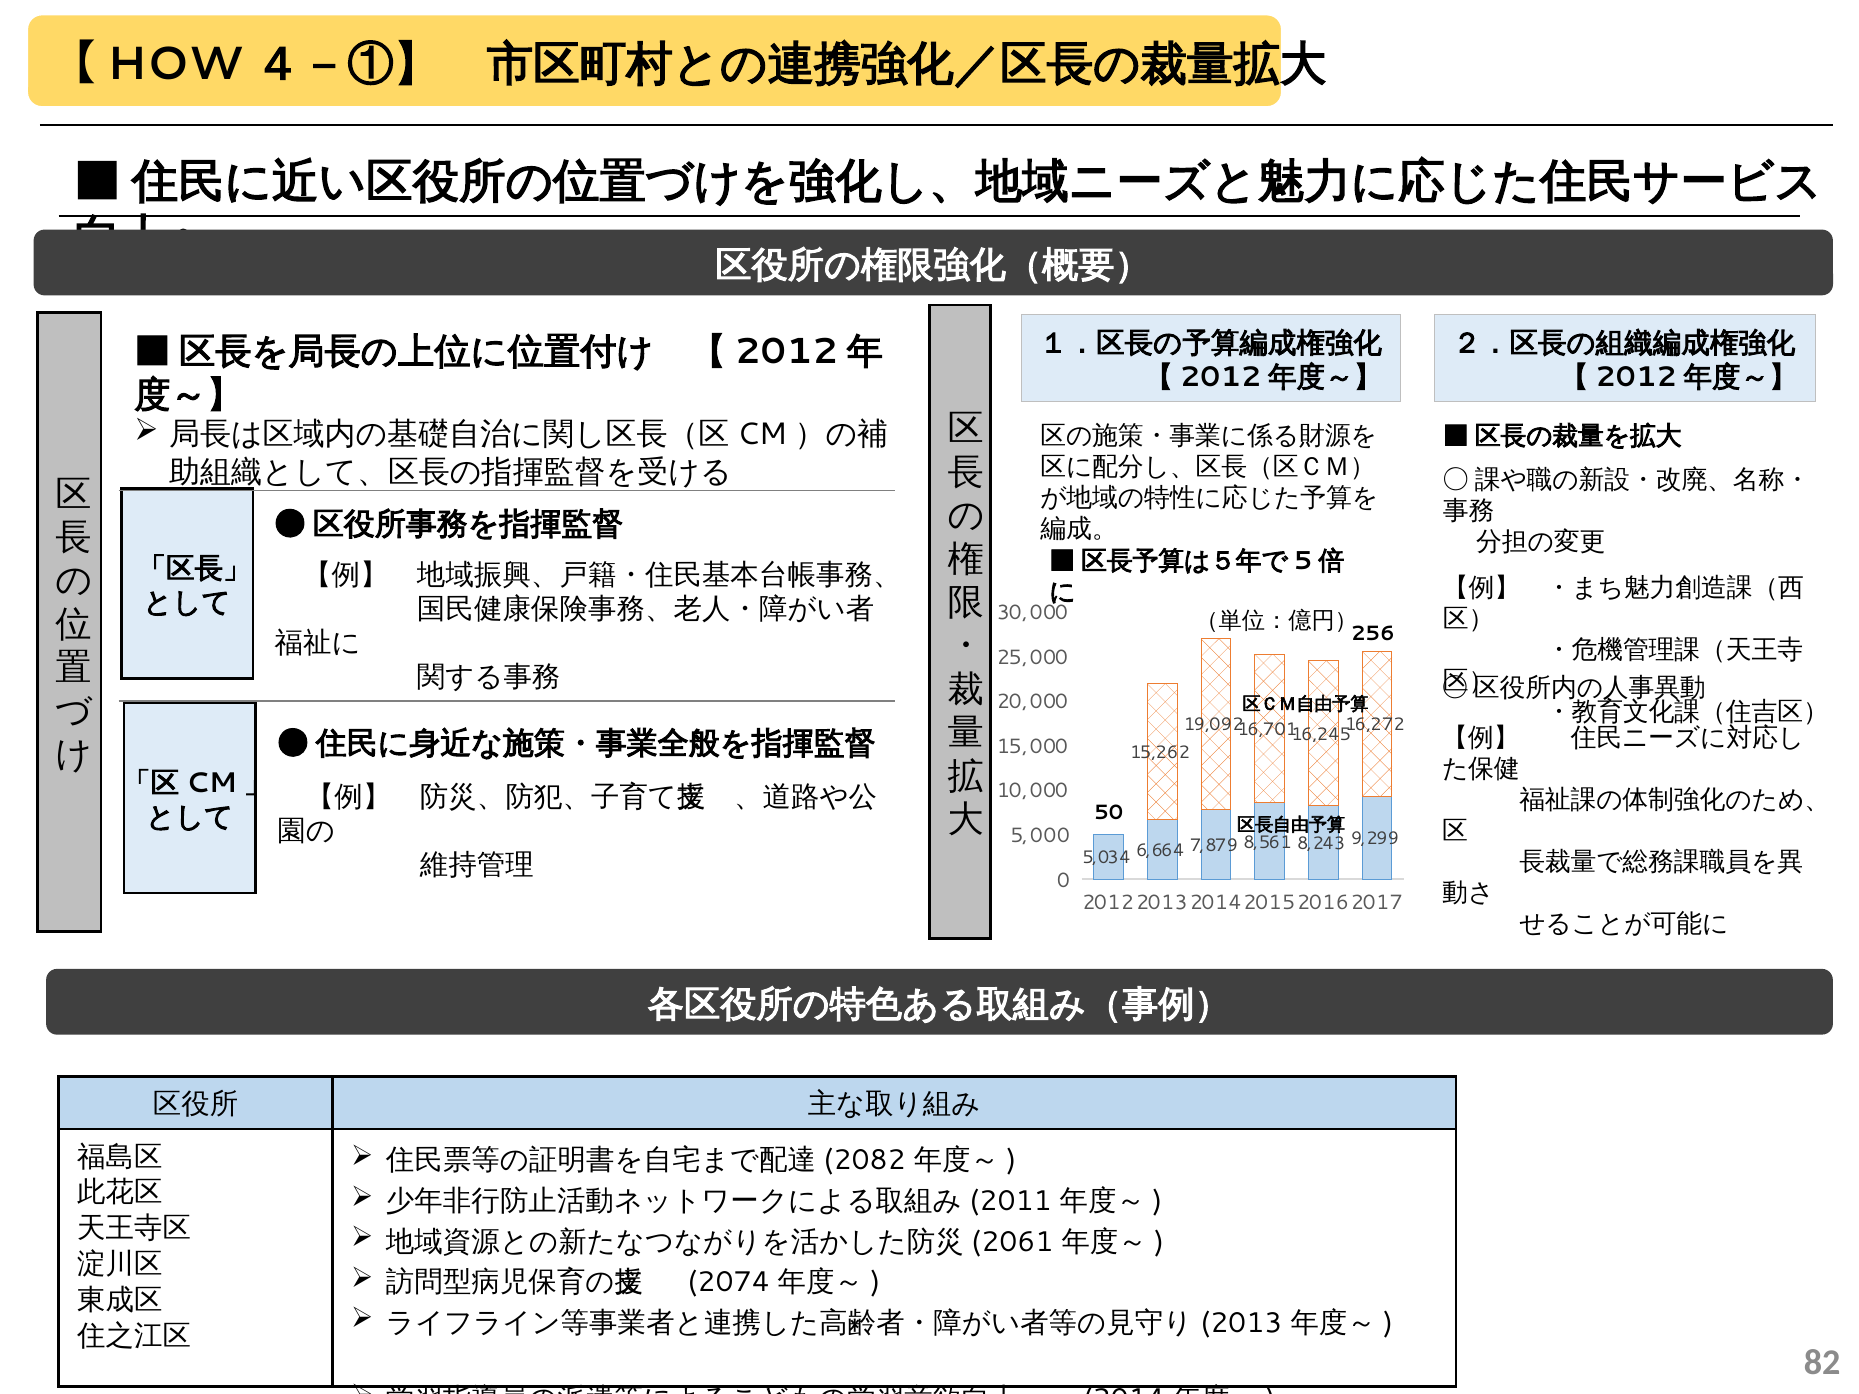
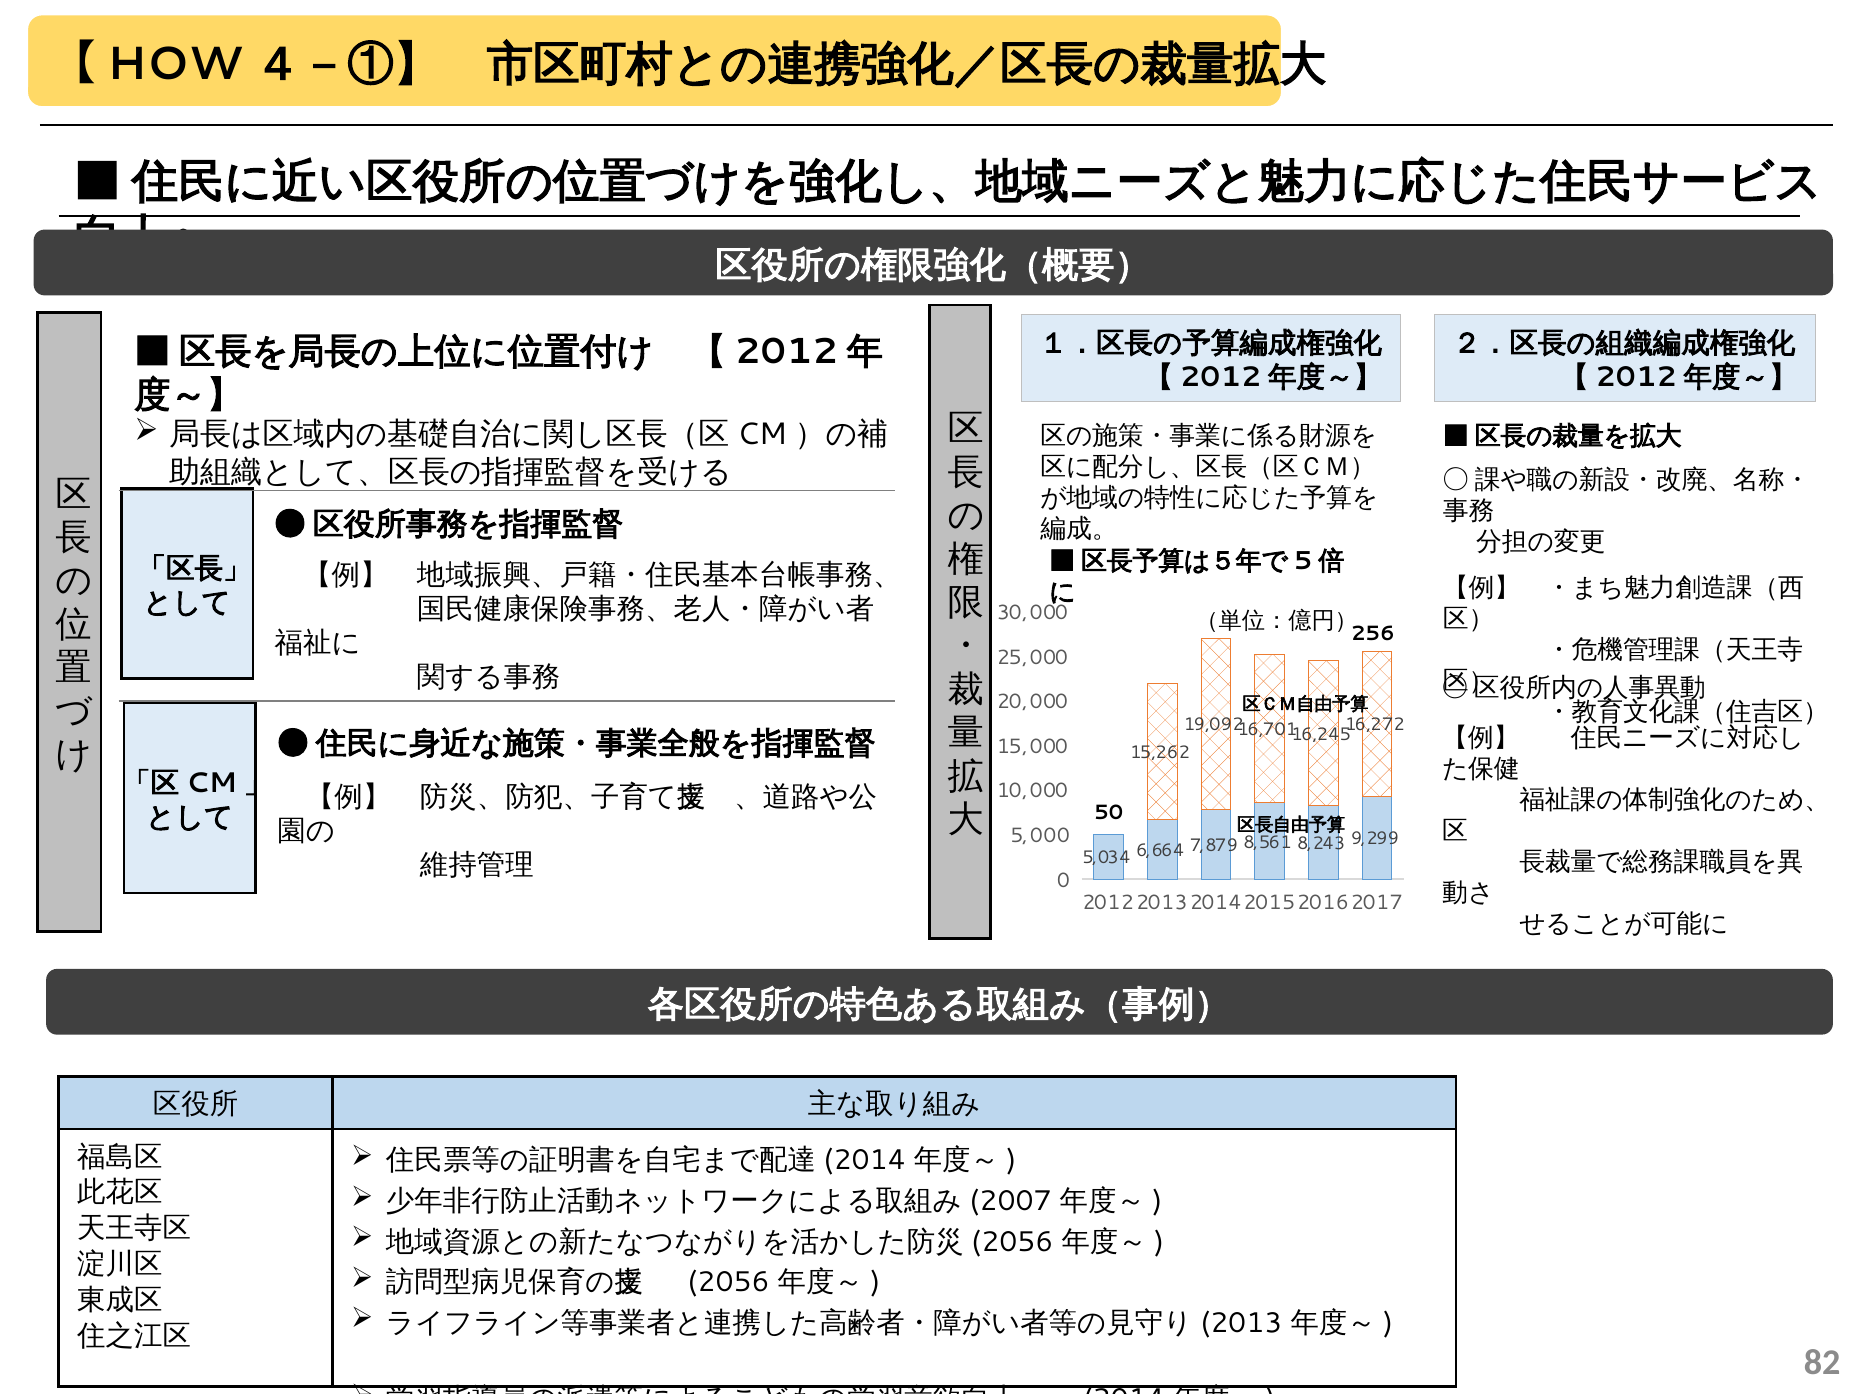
2082 at (864, 1161): 2082 -> 2014
2011: 2011 -> 2007
2061 at (1012, 1242): 2061 -> 2056
2074 at (728, 1282): 2074 -> 2056
